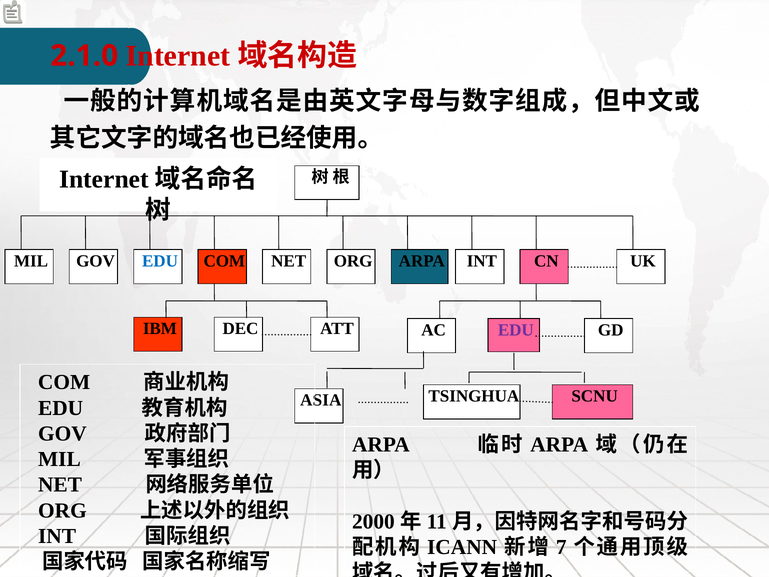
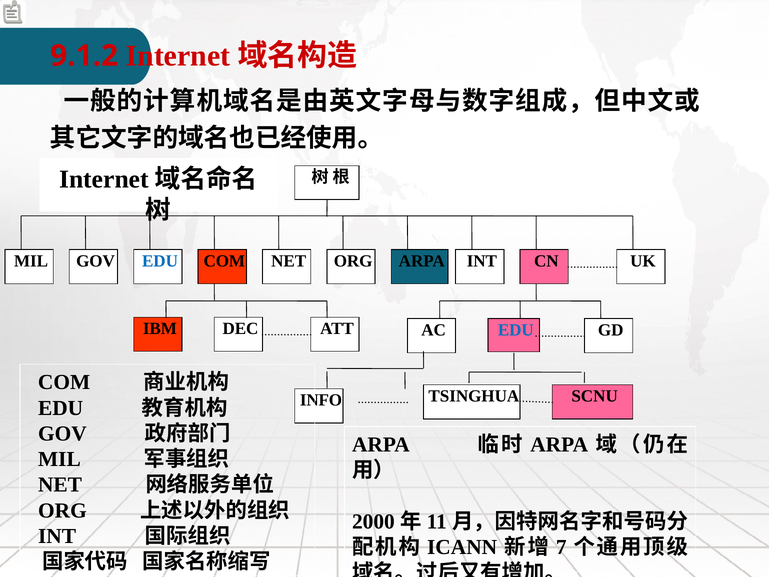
2.1.0: 2.1.0 -> 9.1.2
EDU at (516, 330) colour: purple -> blue
ASIA: ASIA -> INFO
